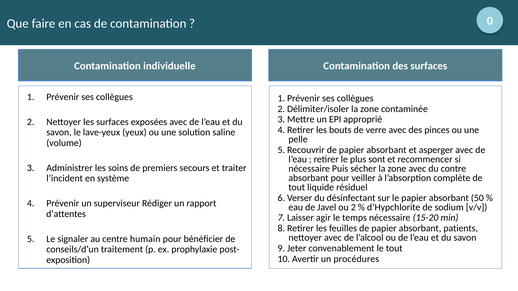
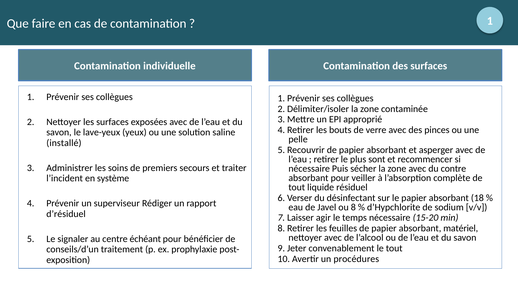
0 at (490, 21): 0 -> 1
volume: volume -> installé
50: 50 -> 18
ou 2: 2 -> 8
d’attentes: d’attentes -> d’résiduel
patients: patients -> matériel
humain: humain -> échéant
